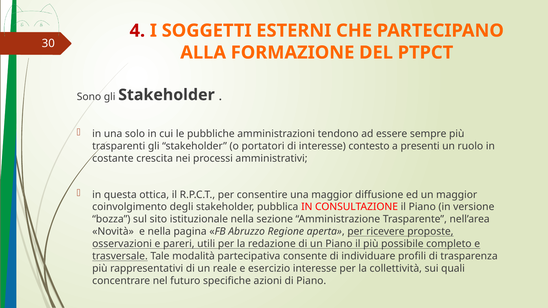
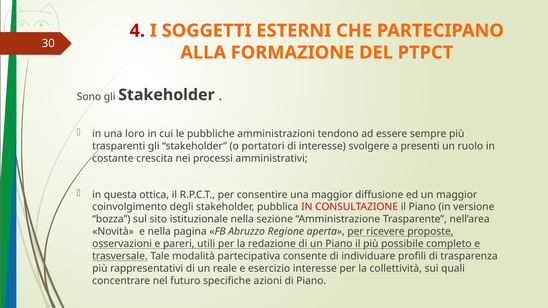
solo: solo -> loro
contesto: contesto -> svolgere
